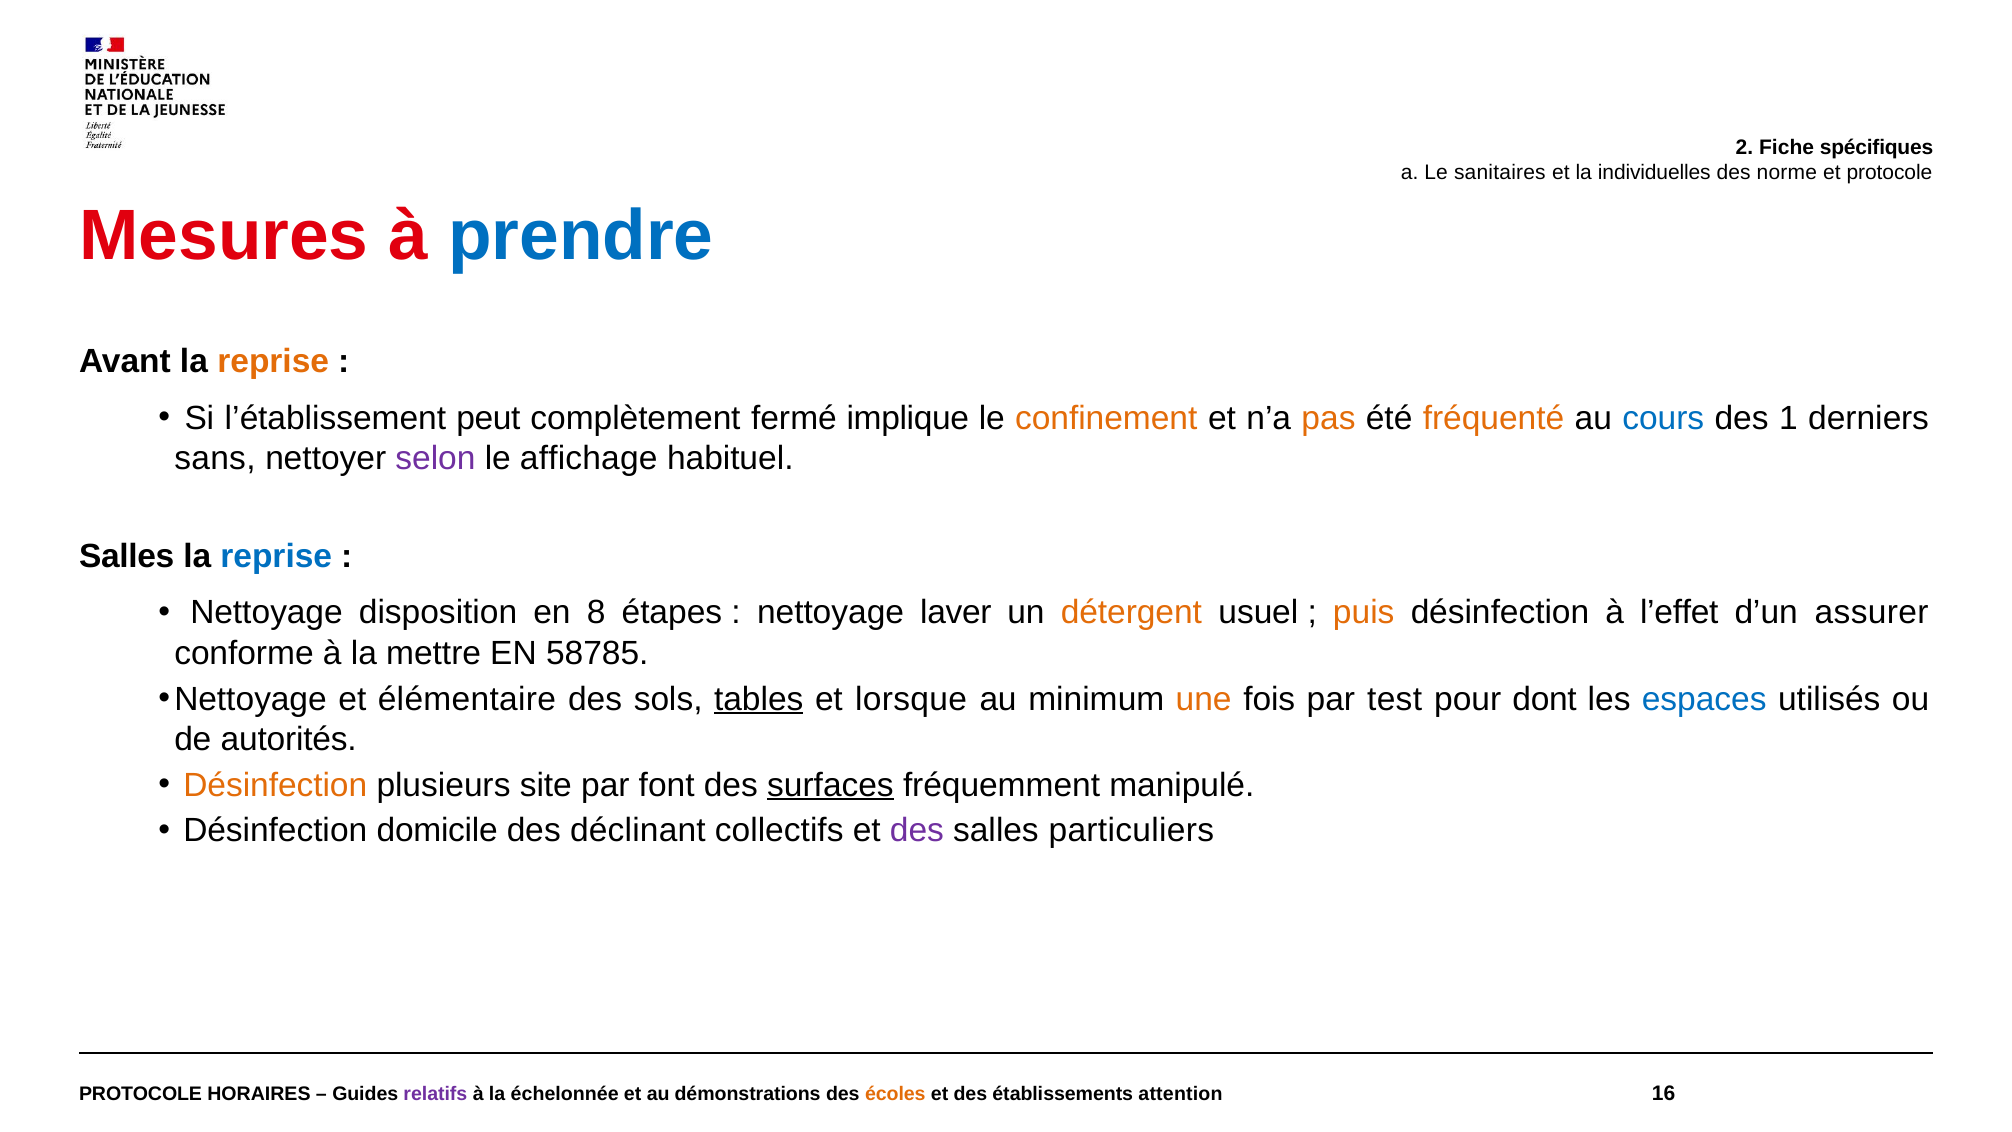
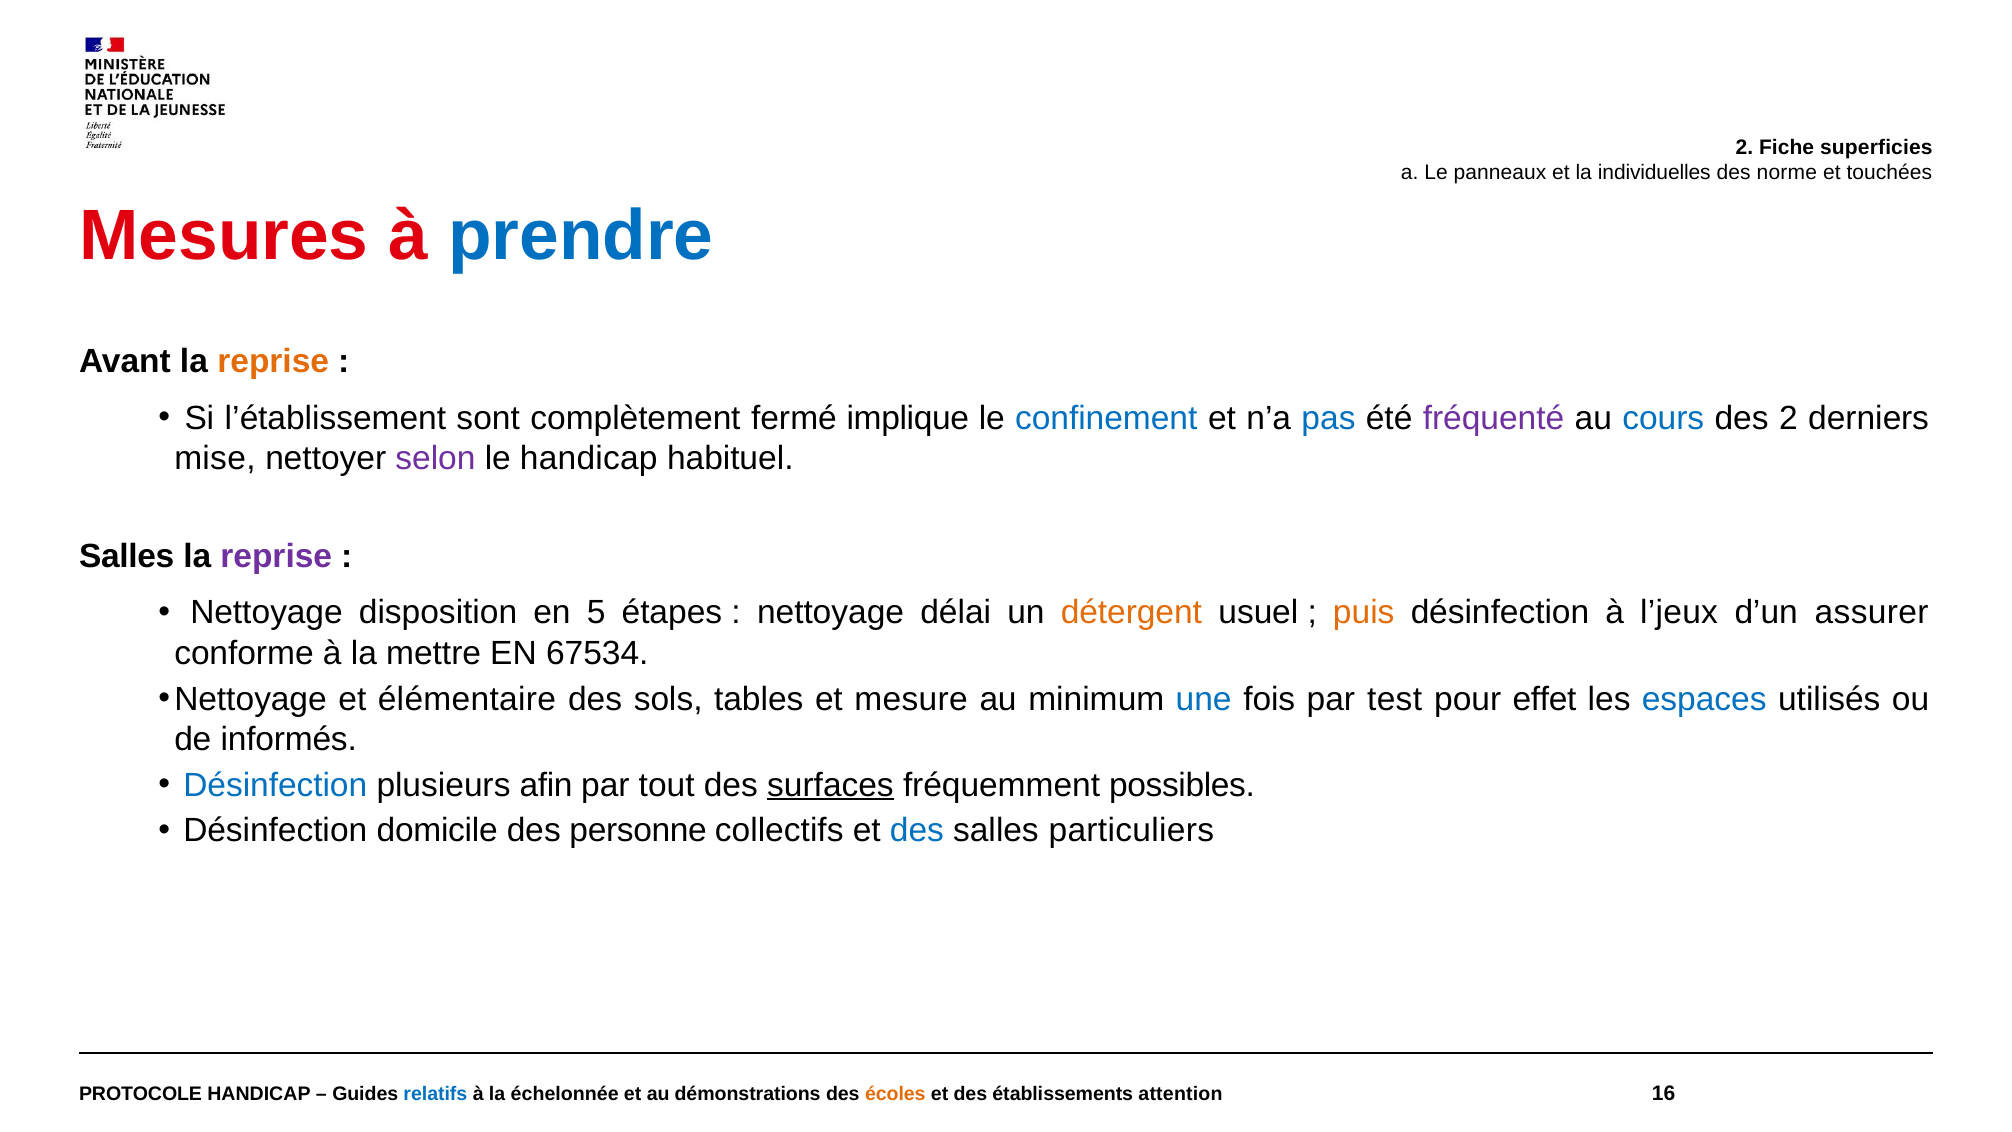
spécifiques: spécifiques -> superficies
sanitaires: sanitaires -> panneaux
et protocole: protocole -> touchées
peut: peut -> sont
confinement colour: orange -> blue
pas colour: orange -> blue
fréquenté colour: orange -> purple
des 1: 1 -> 2
sans: sans -> mise
le affichage: affichage -> handicap
reprise at (276, 556) colour: blue -> purple
8: 8 -> 5
laver: laver -> délai
l’effet: l’effet -> l’jeux
58785: 58785 -> 67534
tables underline: present -> none
lorsque: lorsque -> mesure
une colour: orange -> blue
dont: dont -> effet
autorités: autorités -> informés
Désinfection at (275, 785) colour: orange -> blue
site: site -> afin
font: font -> tout
manipulé: manipulé -> possibles
déclinant: déclinant -> personne
des at (917, 831) colour: purple -> blue
PROTOCOLE HORAIRES: HORAIRES -> HANDICAP
relatifs colour: purple -> blue
